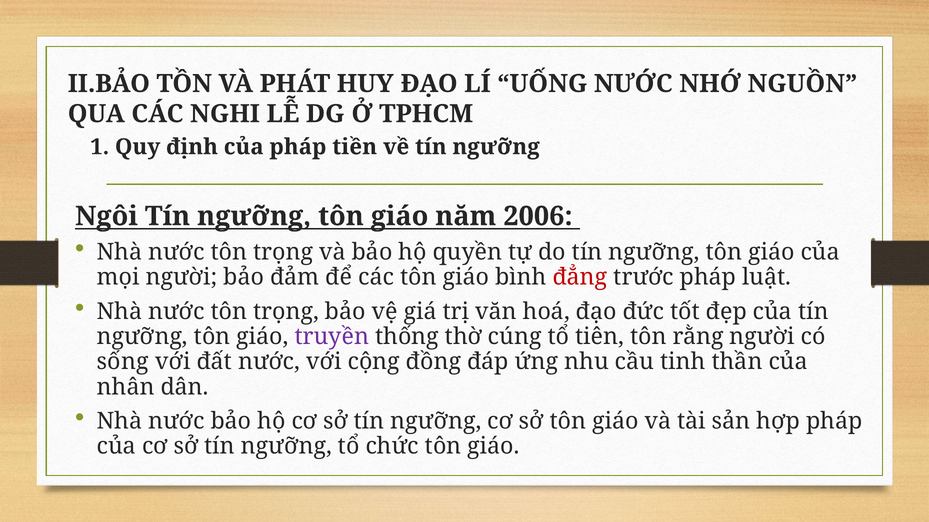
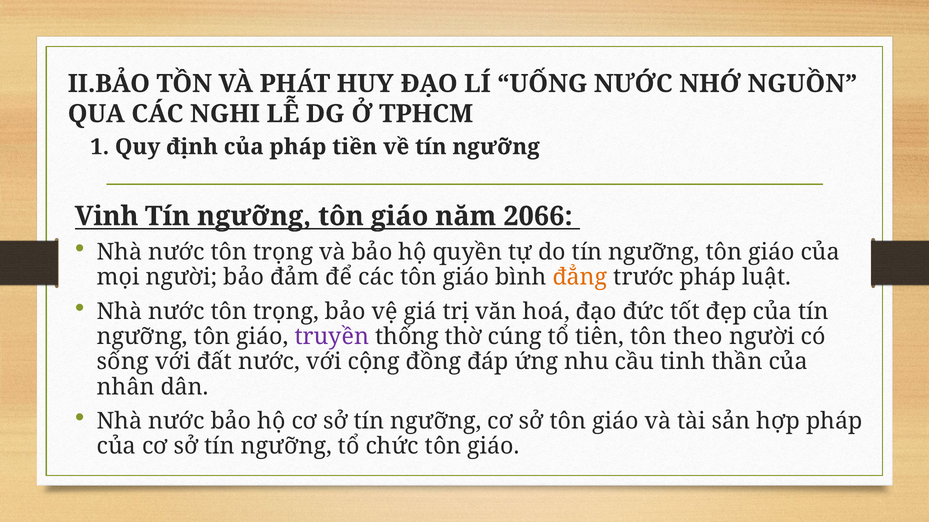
Ngôi: Ngôi -> Vinh
2006: 2006 -> 2066
đẳng colour: red -> orange
rằng: rằng -> theo
